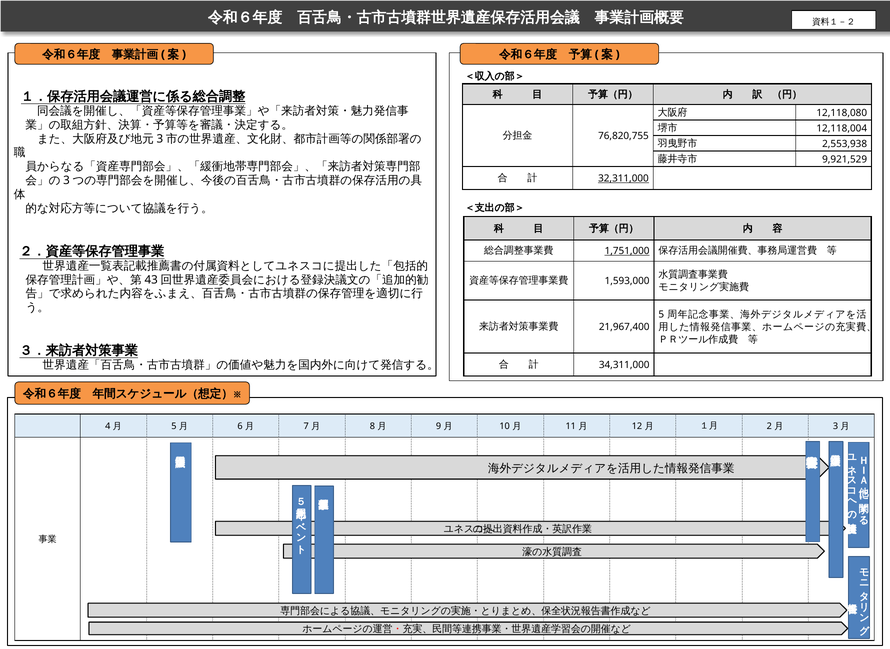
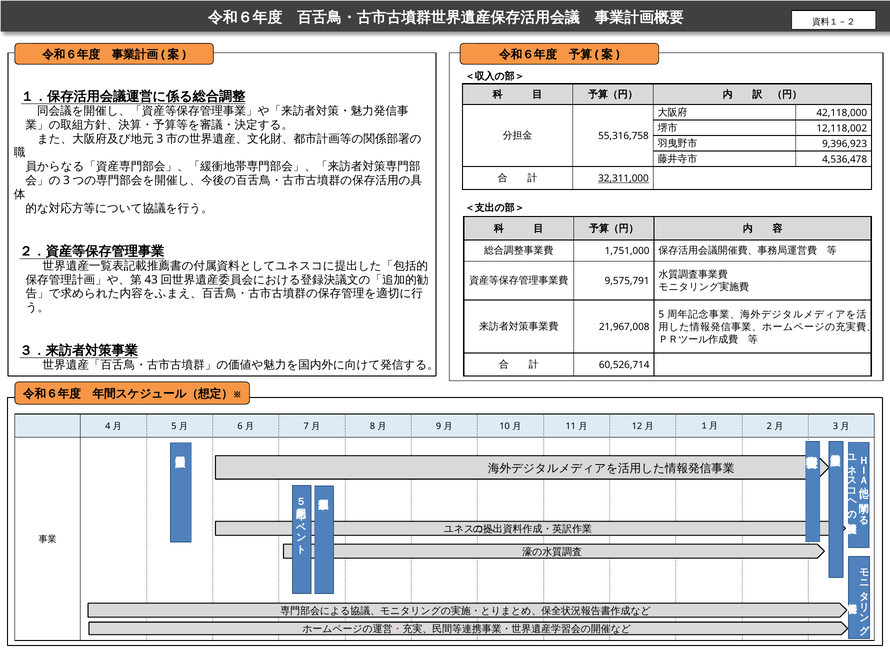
12,118,080: 12,118,080 -> 42,118,000
12,118,004: 12,118,004 -> 12,118,002
76,820,755: 76,820,755 -> 55,316,758
2,553,938: 2,553,938 -> 9,396,923
9,921,529: 9,921,529 -> 4,536,478
1,751,000 underline: present -> none
1,593,000: 1,593,000 -> 9,575,791
21,967,400: 21,967,400 -> 21,967,008
34,311,000: 34,311,000 -> 60,526,714
